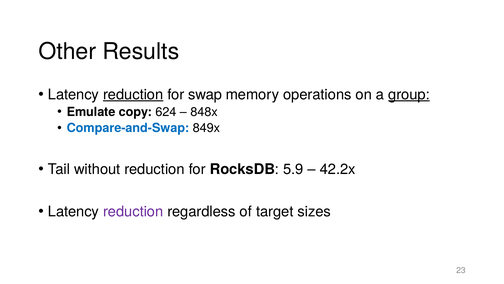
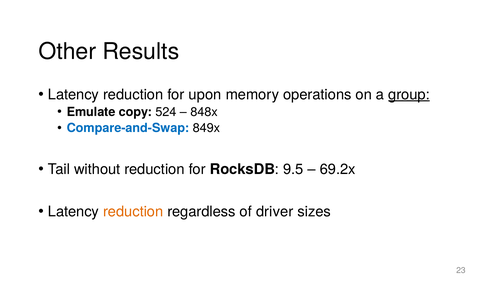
reduction at (133, 94) underline: present -> none
swap: swap -> upon
624: 624 -> 524
5.9: 5.9 -> 9.5
42.2x: 42.2x -> 69.2x
reduction at (133, 211) colour: purple -> orange
target: target -> driver
